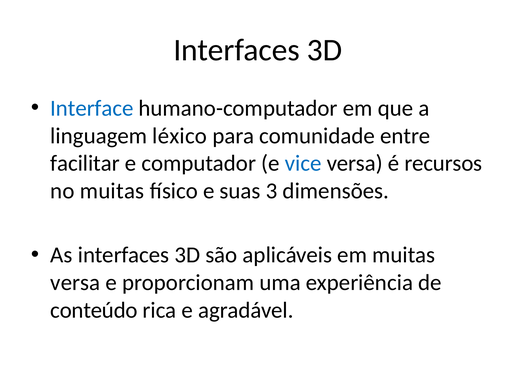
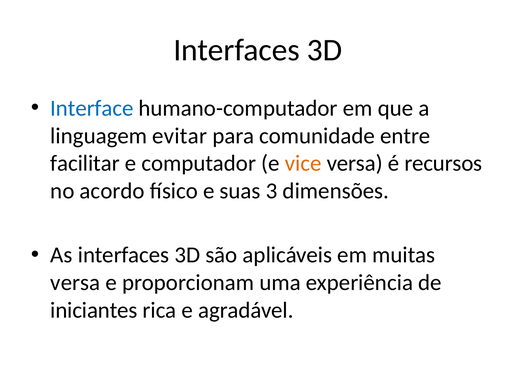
léxico: léxico -> evitar
vice colour: blue -> orange
no muitas: muitas -> acordo
conteúdo: conteúdo -> iniciantes
